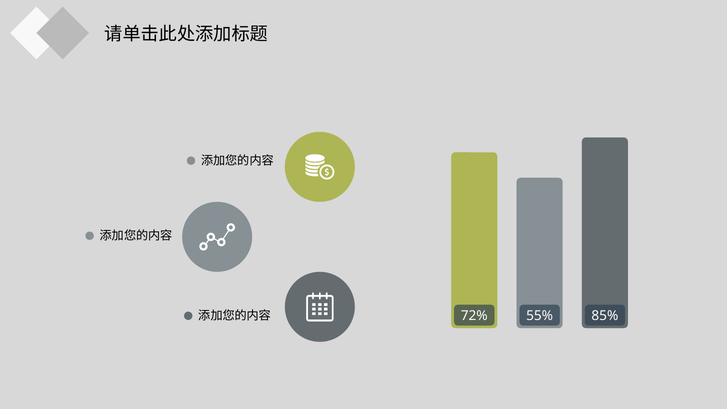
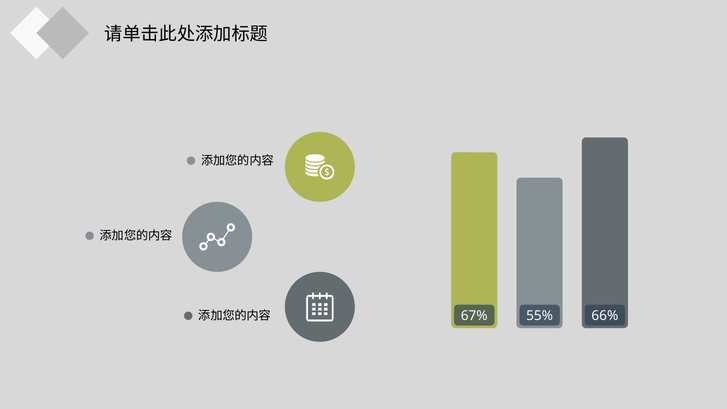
85%: 85% -> 66%
72%: 72% -> 67%
